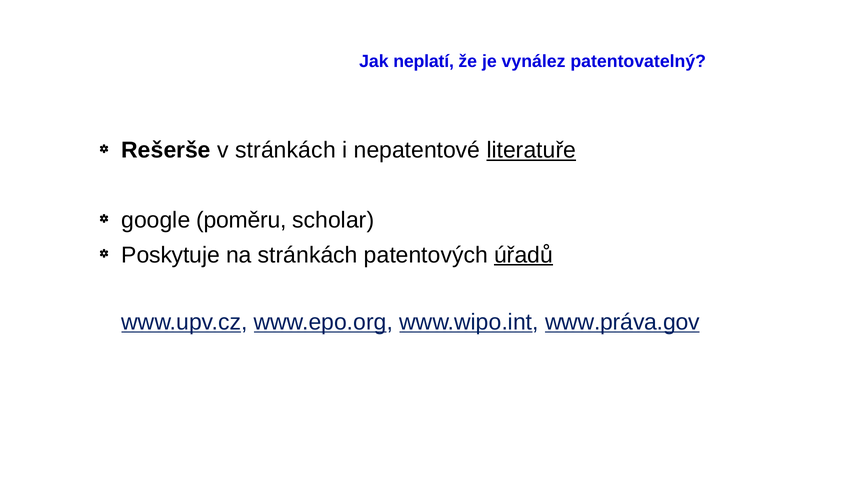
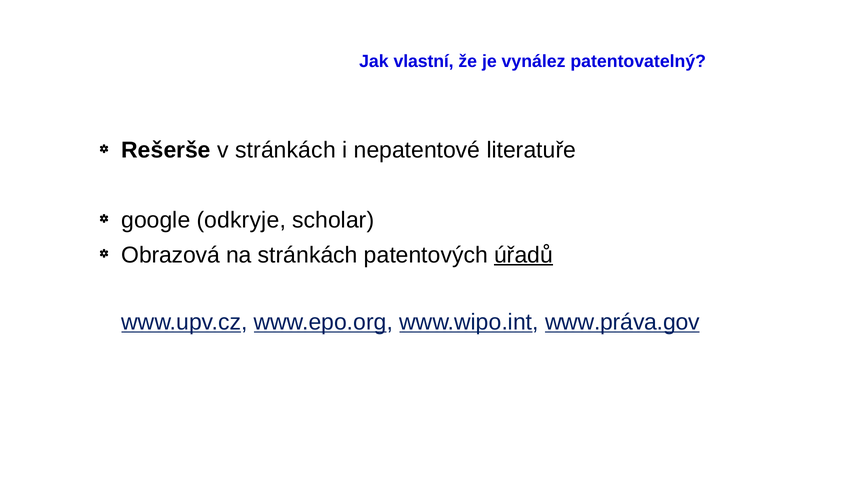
neplatí: neplatí -> vlastní
literatuře underline: present -> none
poměru: poměru -> odkryje
Poskytuje: Poskytuje -> Obrazová
